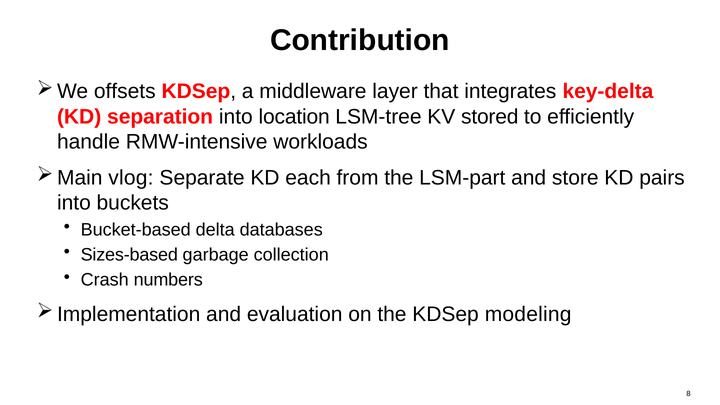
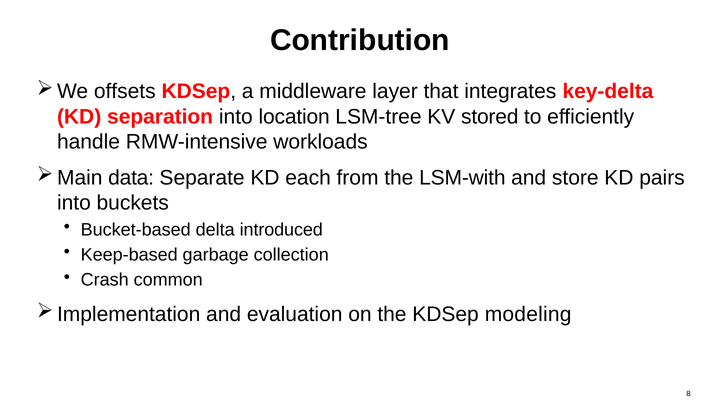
vlog: vlog -> data
LSM-part: LSM-part -> LSM-with
databases: databases -> introduced
Sizes-based: Sizes-based -> Keep-based
numbers: numbers -> common
